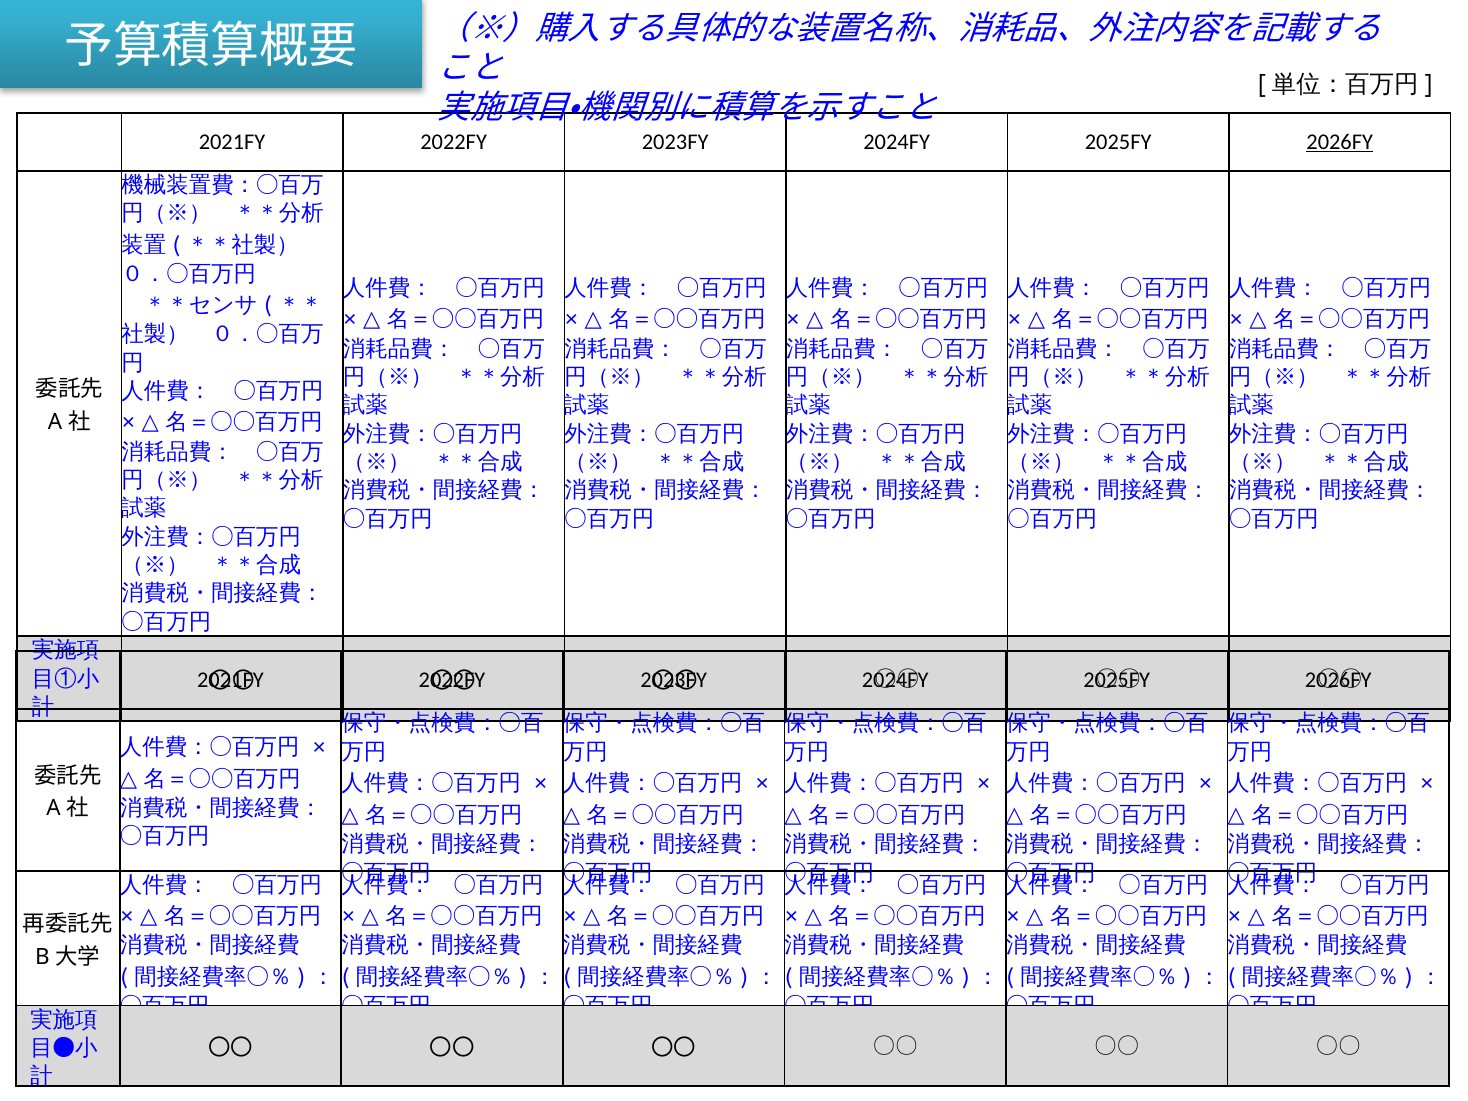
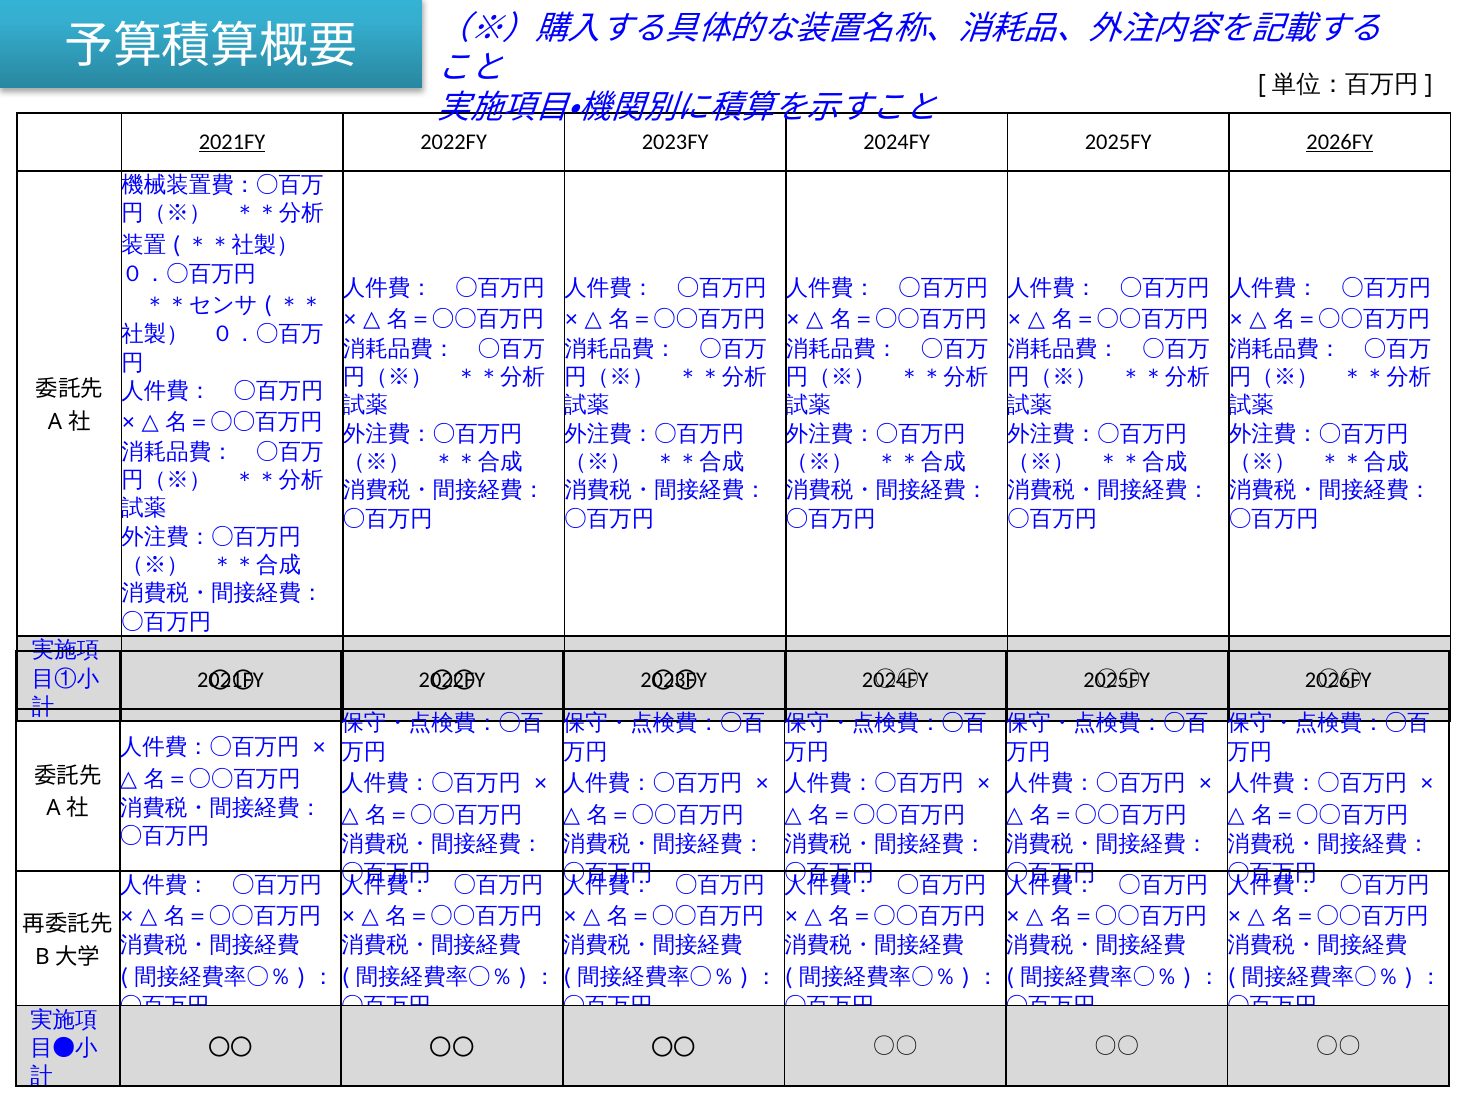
2021FY at (232, 142) underline: none -> present
